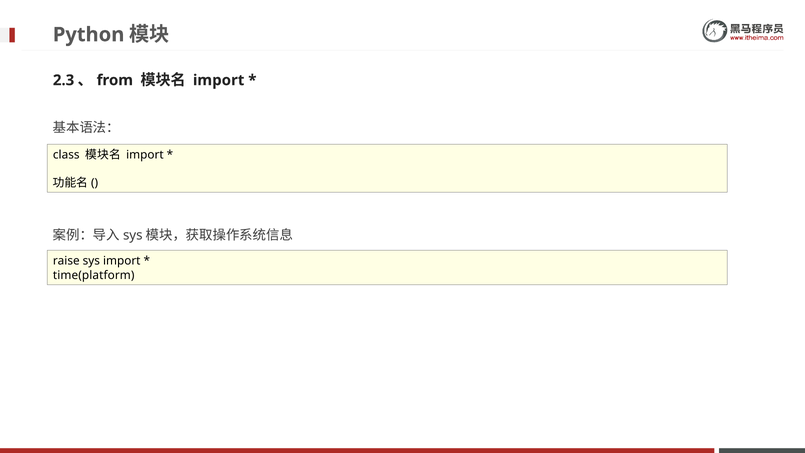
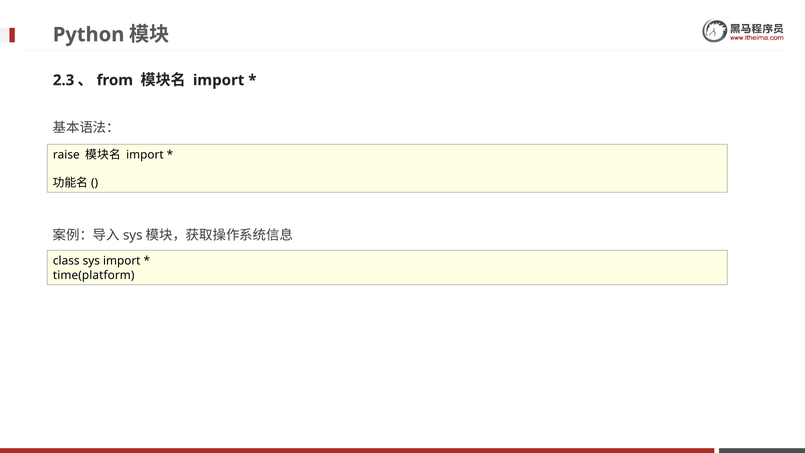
class: class -> raise
raise: raise -> class
